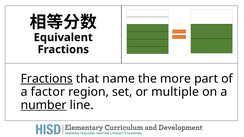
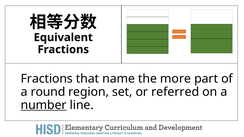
Fractions at (47, 79) underline: present -> none
factor: factor -> round
multiple: multiple -> referred
